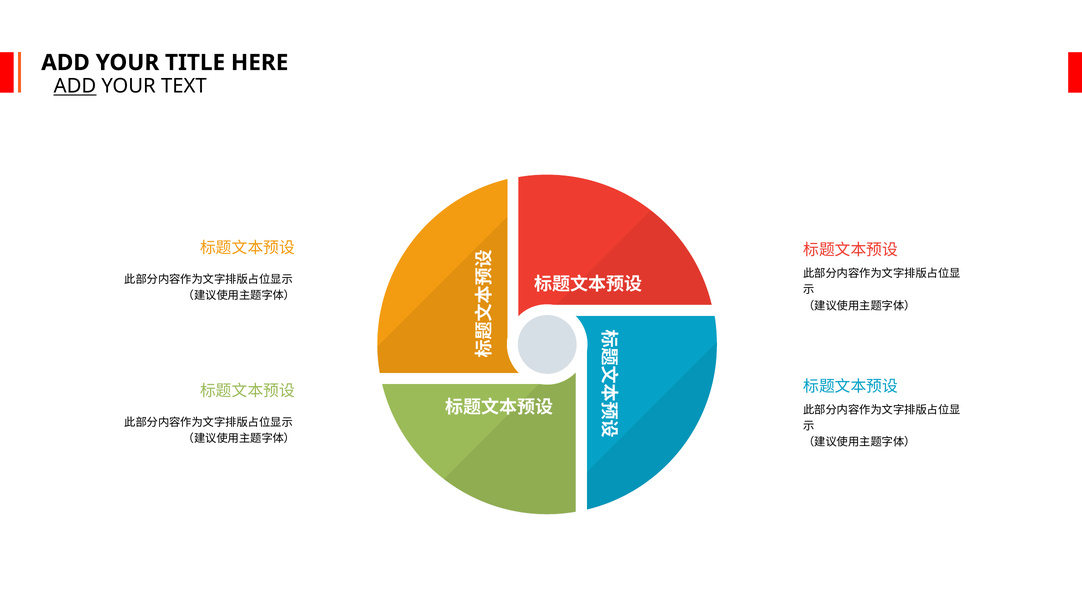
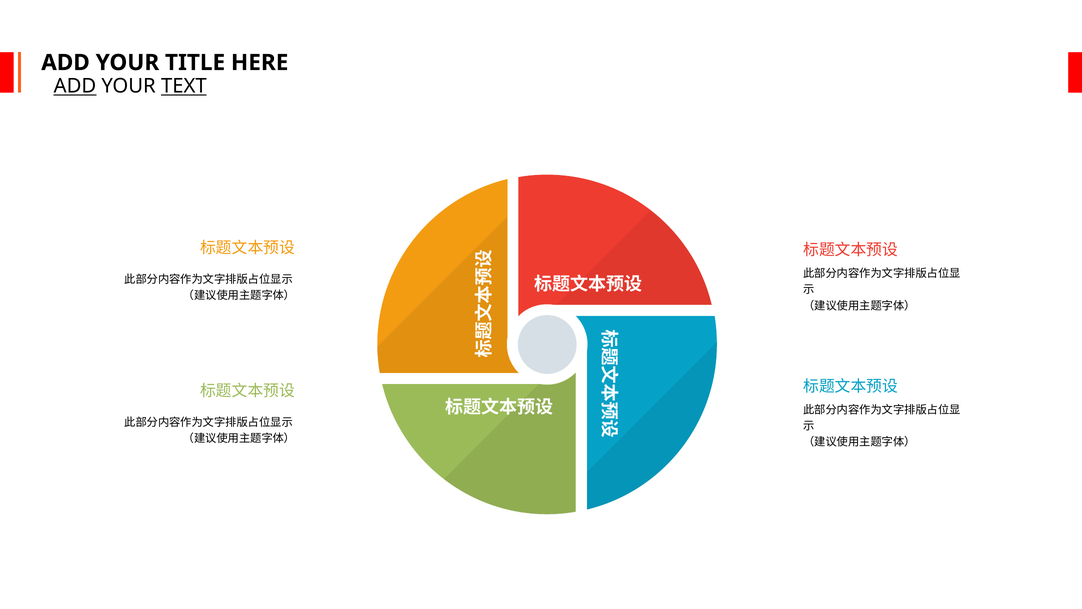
TEXT underline: none -> present
